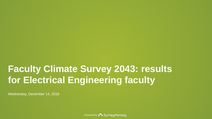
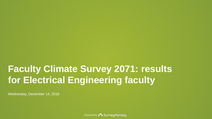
2043: 2043 -> 2071
